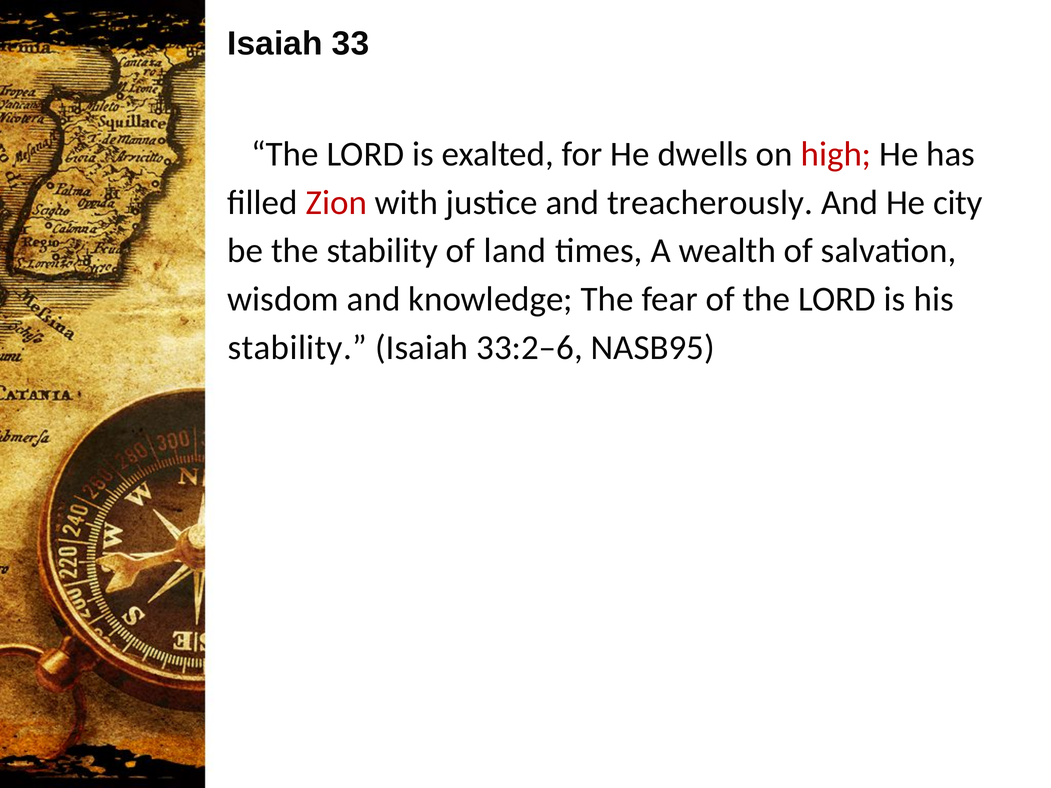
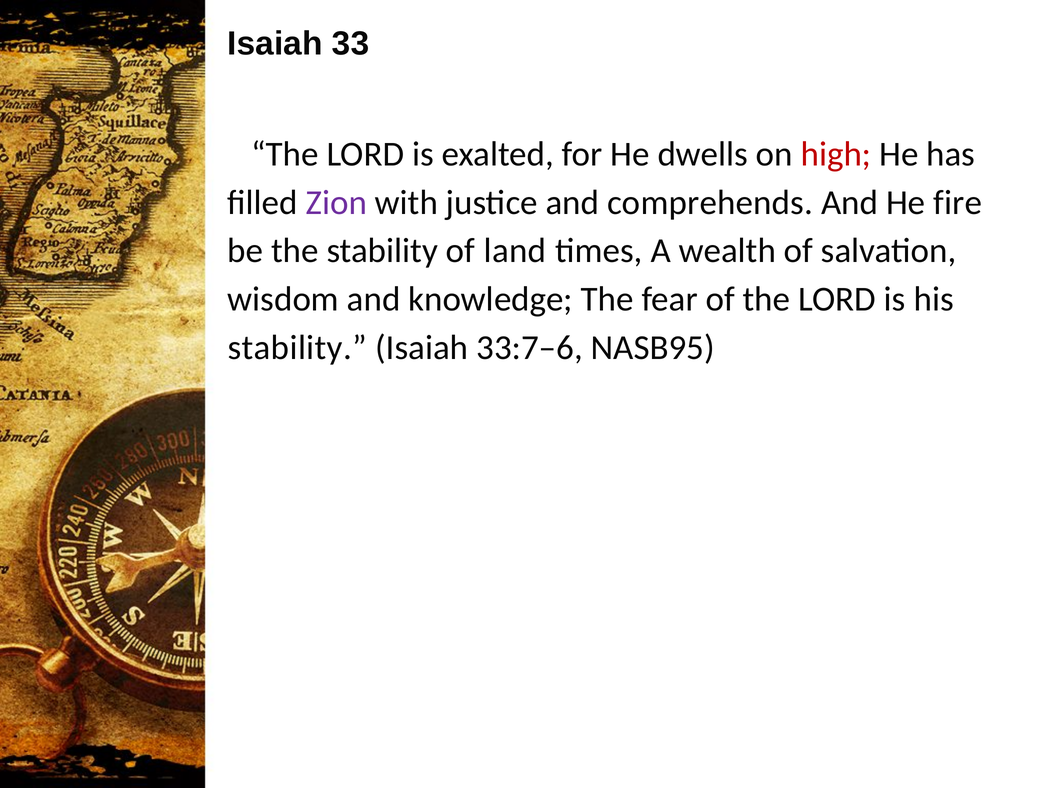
Zion colour: red -> purple
treacherously: treacherously -> comprehends
city: city -> fire
33:2–6: 33:2–6 -> 33:7–6
